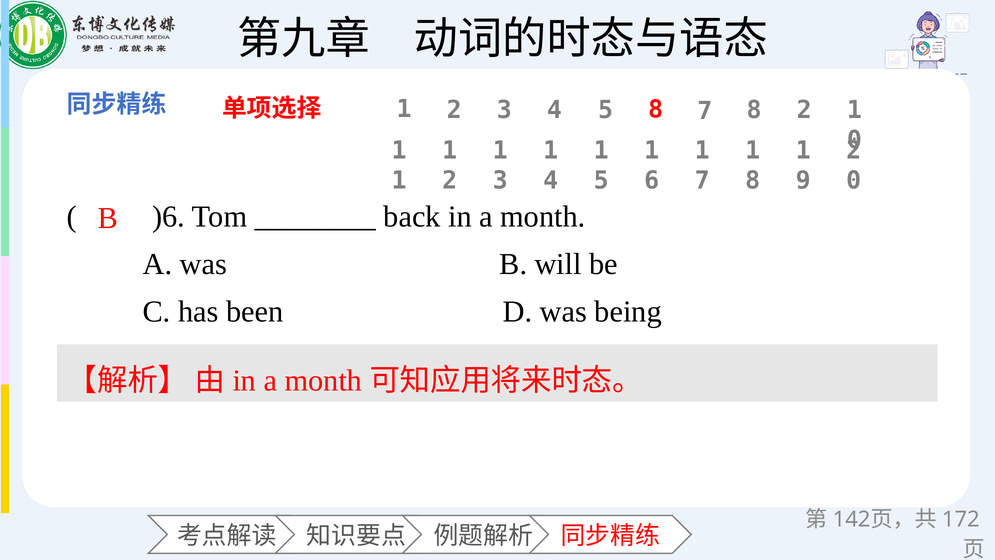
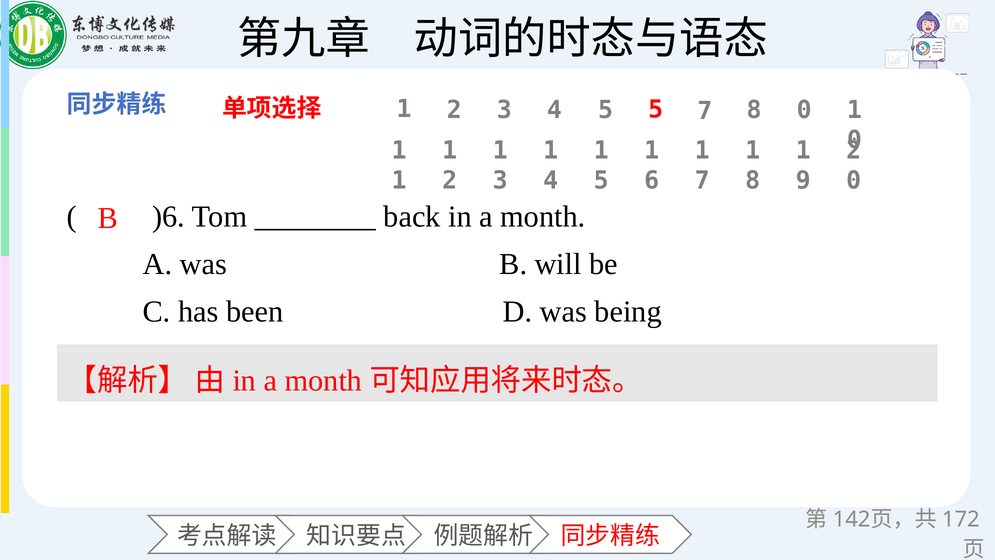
5 8: 8 -> 5
8 2: 2 -> 0
